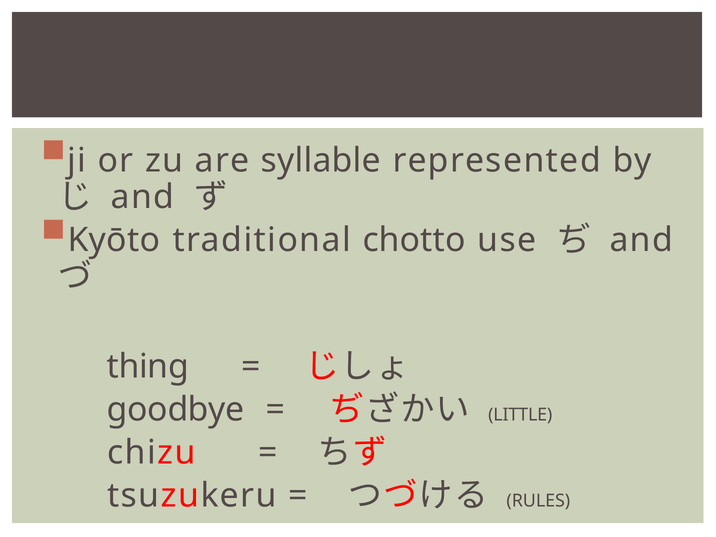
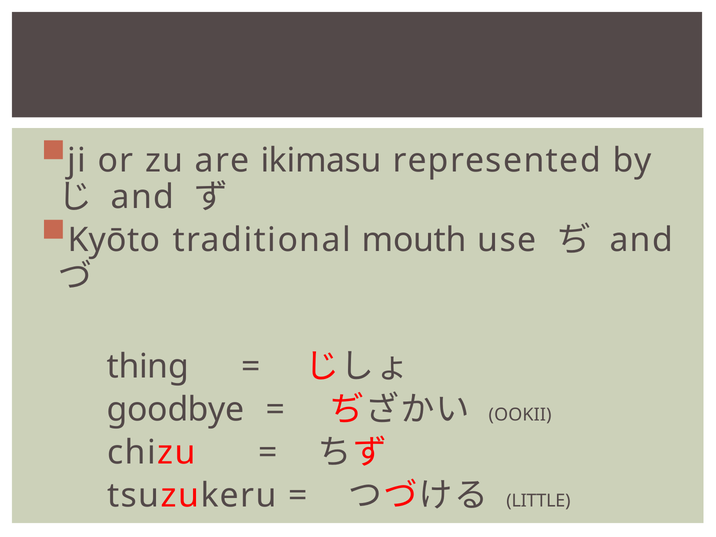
syllable: syllable -> ikimasu
chotto: chotto -> mouth
LITTLE: LITTLE -> OOKII
RULES: RULES -> LITTLE
